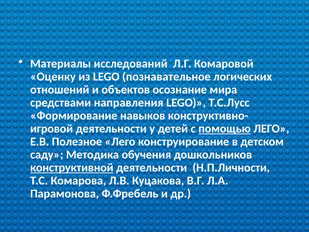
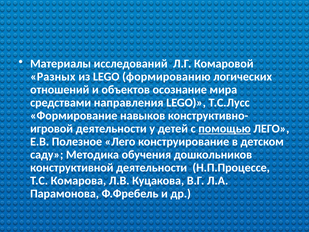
Оценку: Оценку -> Разных
познавательное: познавательное -> формированию
конструктивной underline: present -> none
Н.П.Личности: Н.П.Личности -> Н.П.Процессе
